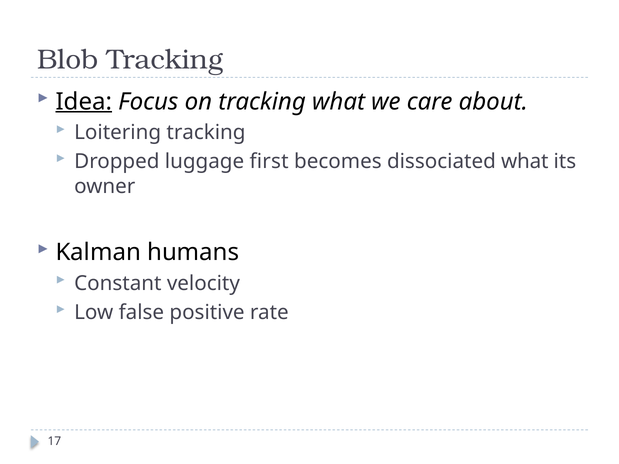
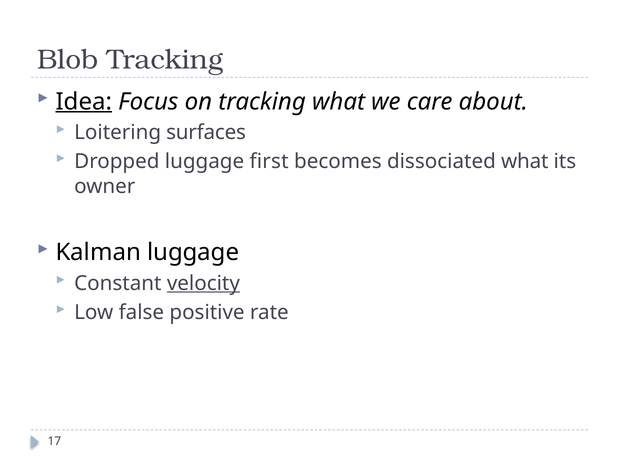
Loitering tracking: tracking -> surfaces
Kalman humans: humans -> luggage
velocity underline: none -> present
